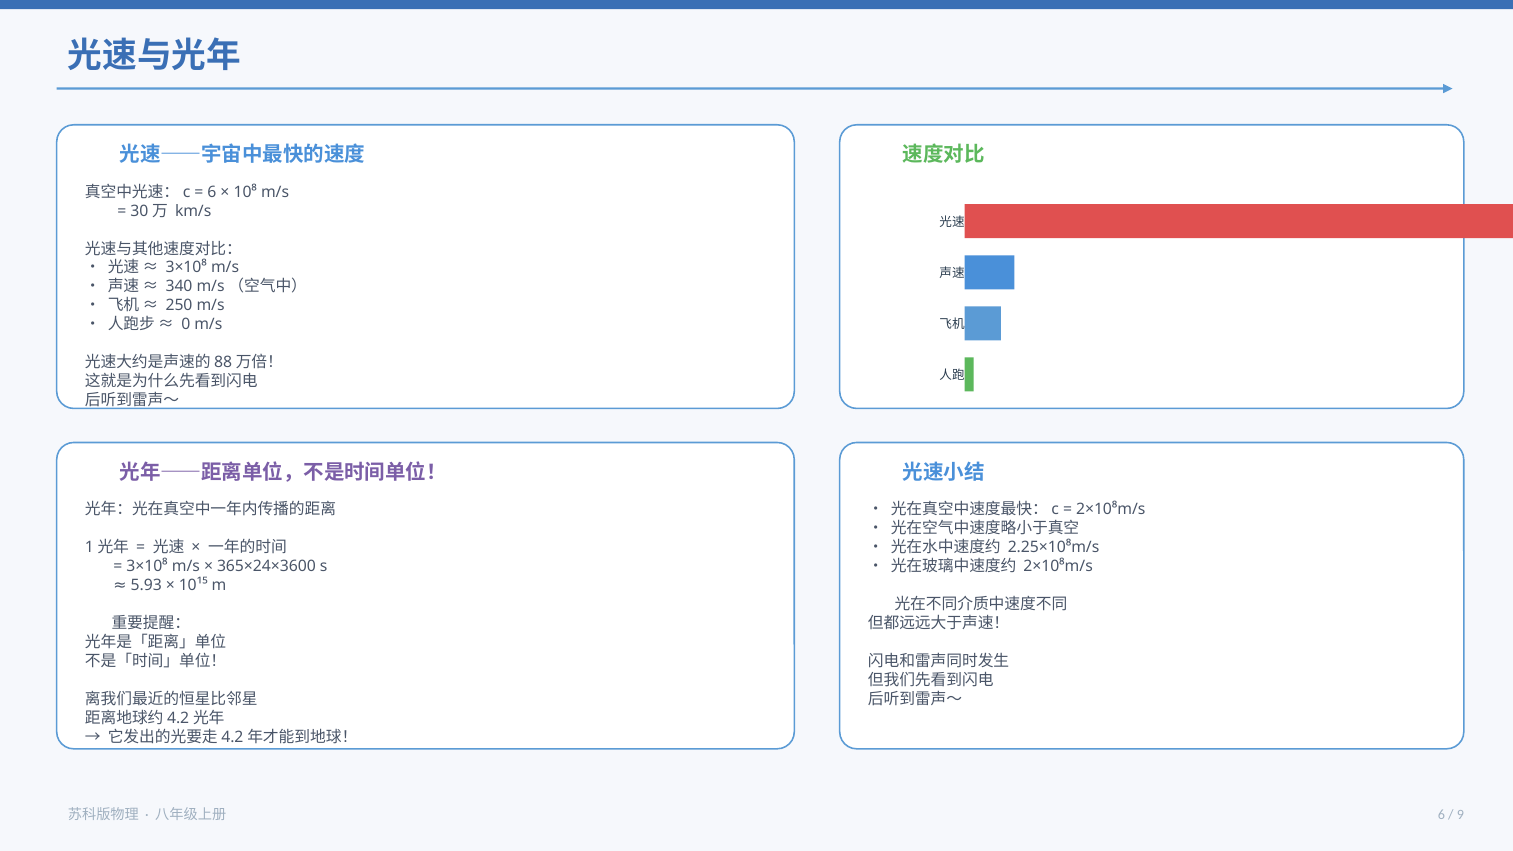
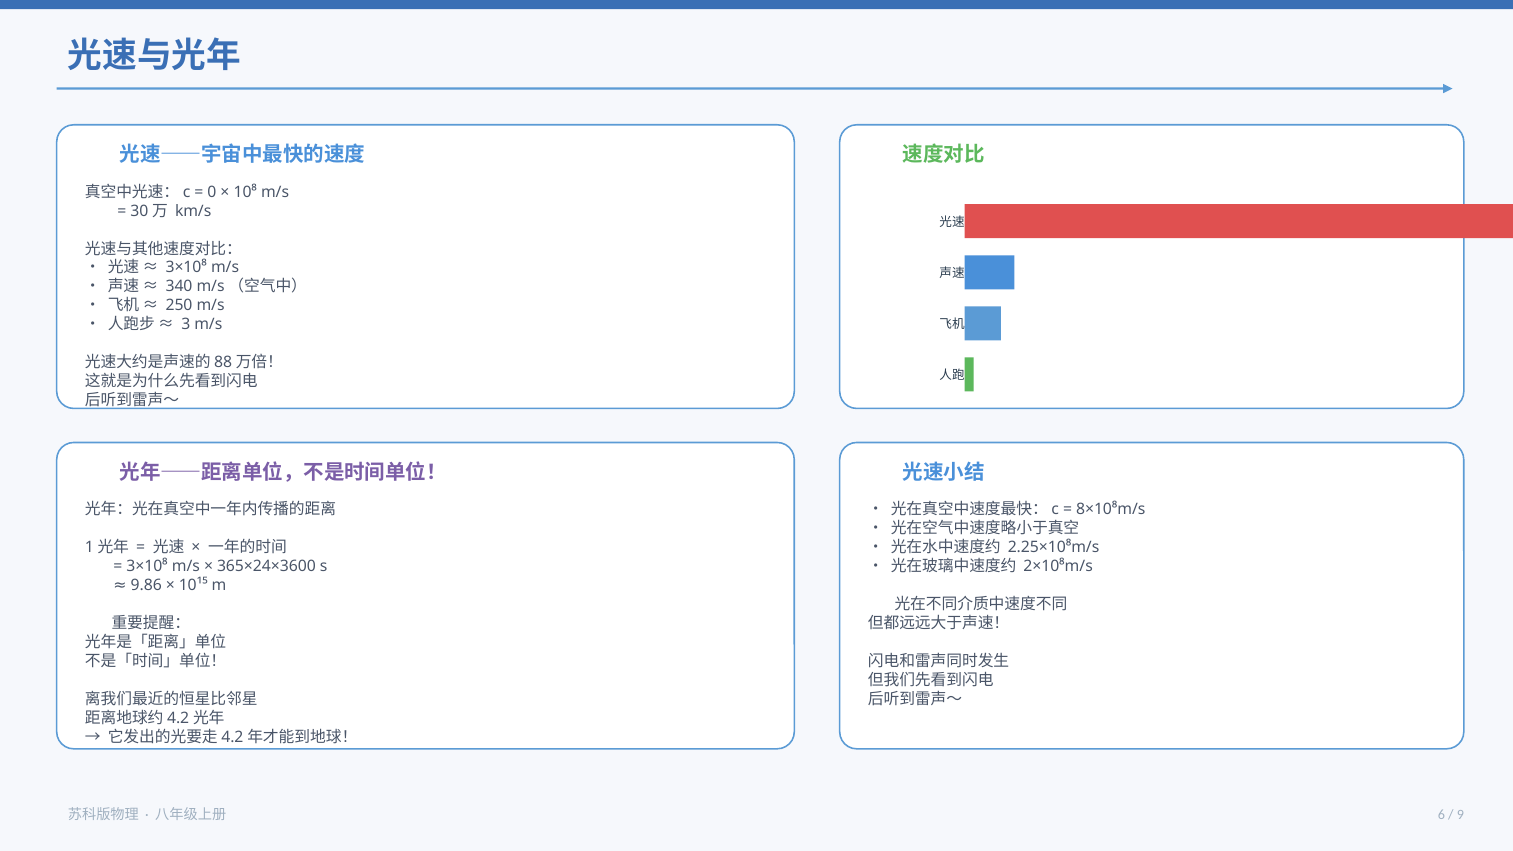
6 at (212, 192): 6 -> 0
0: 0 -> 3
2×10⁸m/s at (1111, 510): 2×10⁸m/s -> 8×10⁸m/s
5.93: 5.93 -> 9.86
